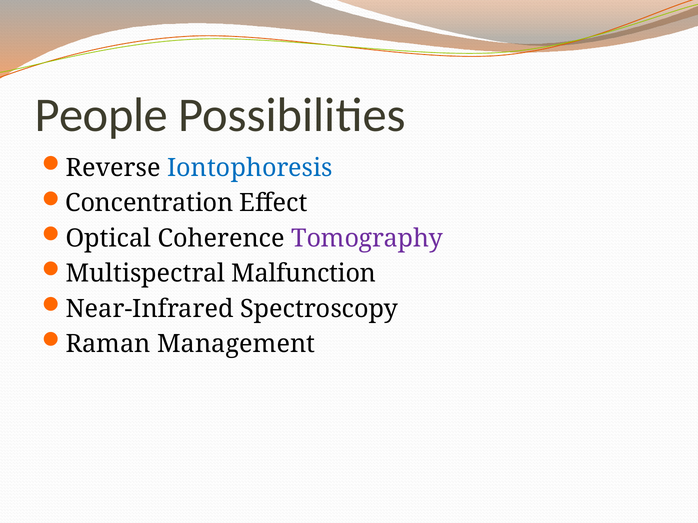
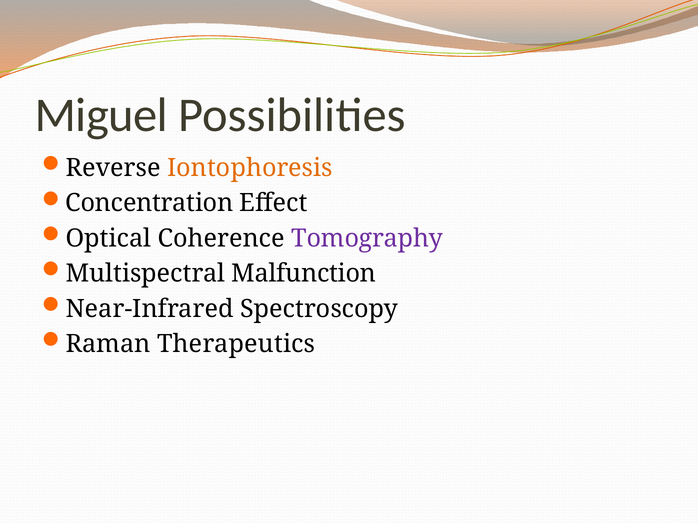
People: People -> Miguel
Iontophoresis colour: blue -> orange
Management: Management -> Therapeutics
